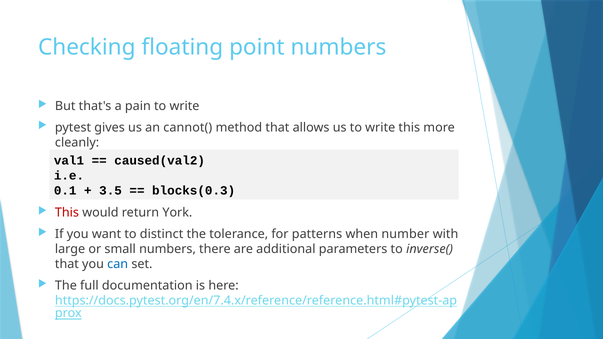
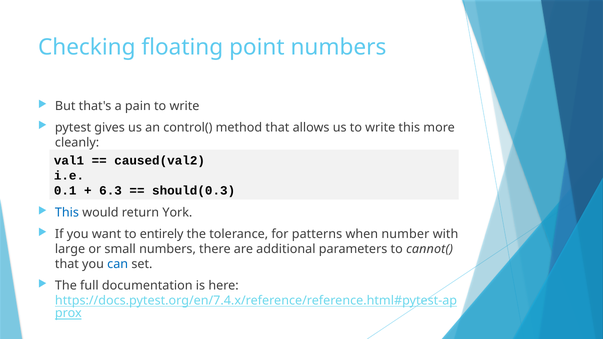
cannot(: cannot( -> control(
3.5: 3.5 -> 6.3
blocks(0.3: blocks(0.3 -> should(0.3
This at (67, 213) colour: red -> blue
distinct: distinct -> entirely
inverse(: inverse( -> cannot(
